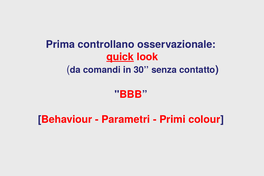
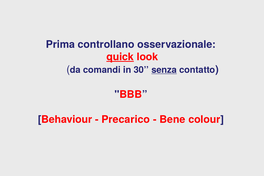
senza underline: none -> present
Parametri: Parametri -> Precarico
Primi: Primi -> Bene
